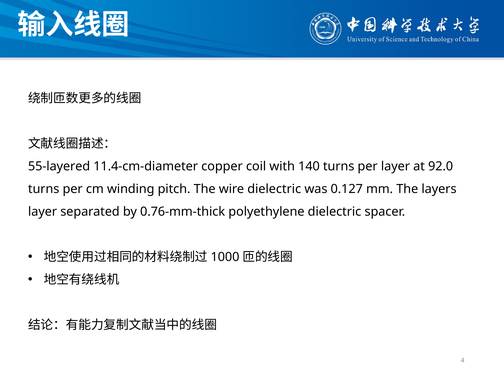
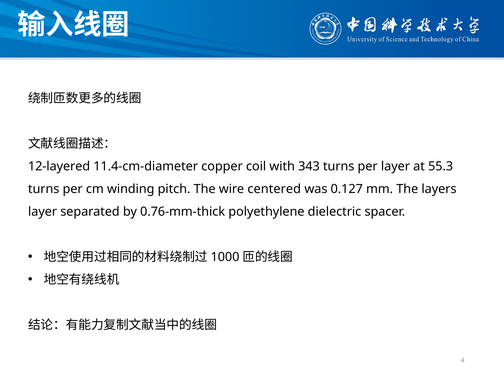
55-layered: 55-layered -> 12-layered
140: 140 -> 343
92.0: 92.0 -> 55.3
wire dielectric: dielectric -> centered
